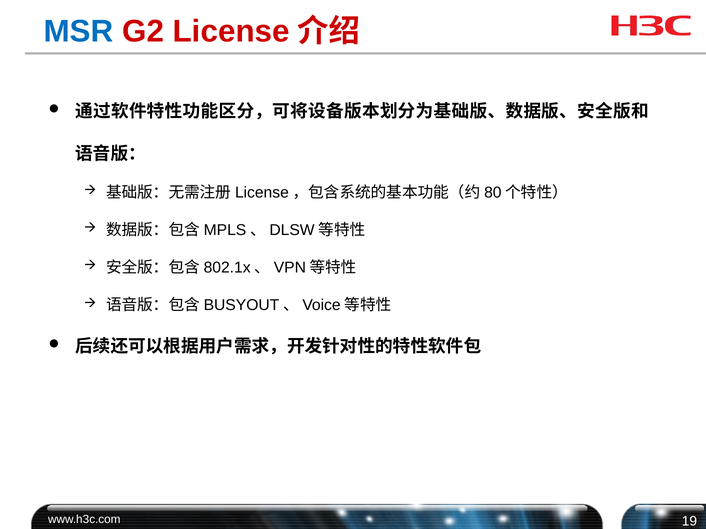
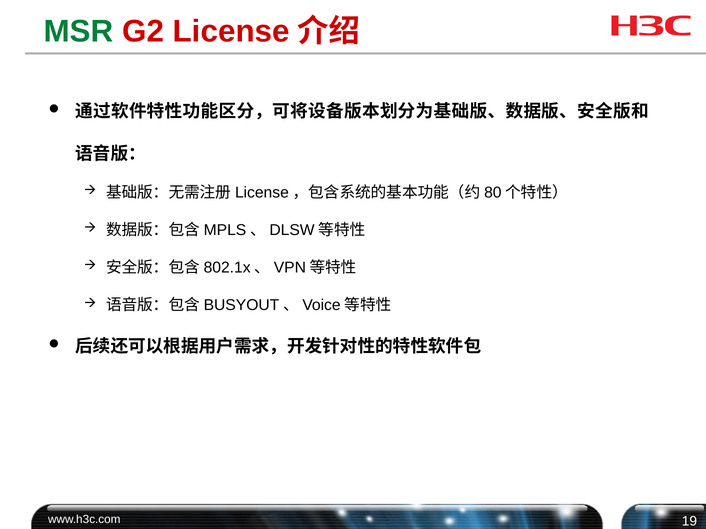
MSR colour: blue -> green
